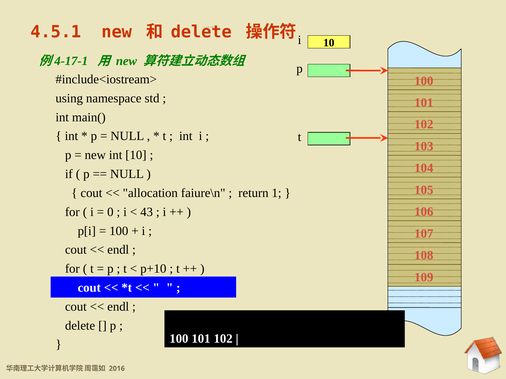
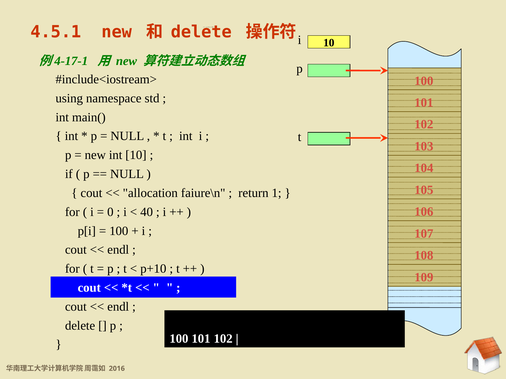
43: 43 -> 40
